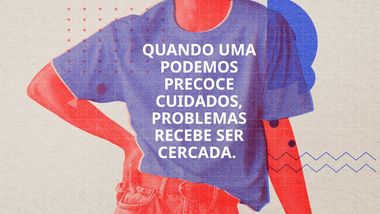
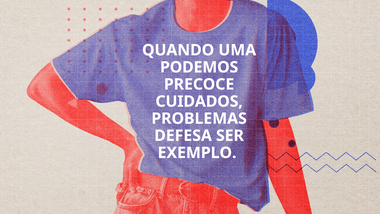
RECEBE: RECEBE -> DEFESA
CERCADA: CERCADA -> EXEMPLO
